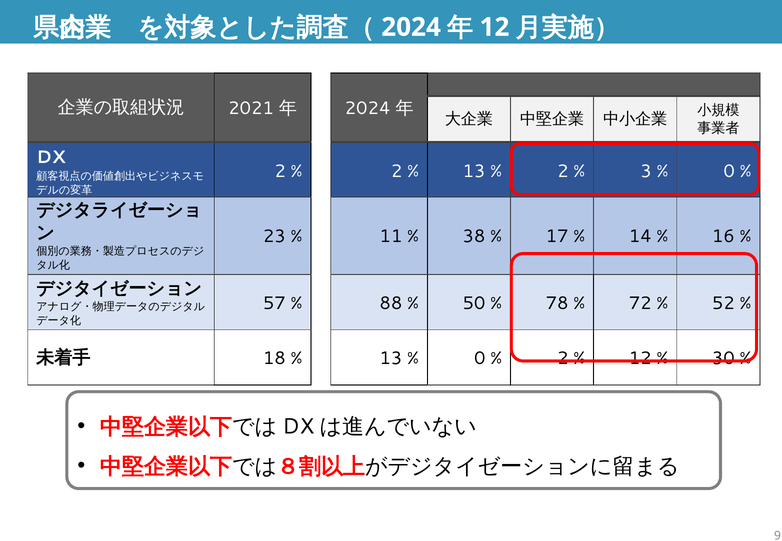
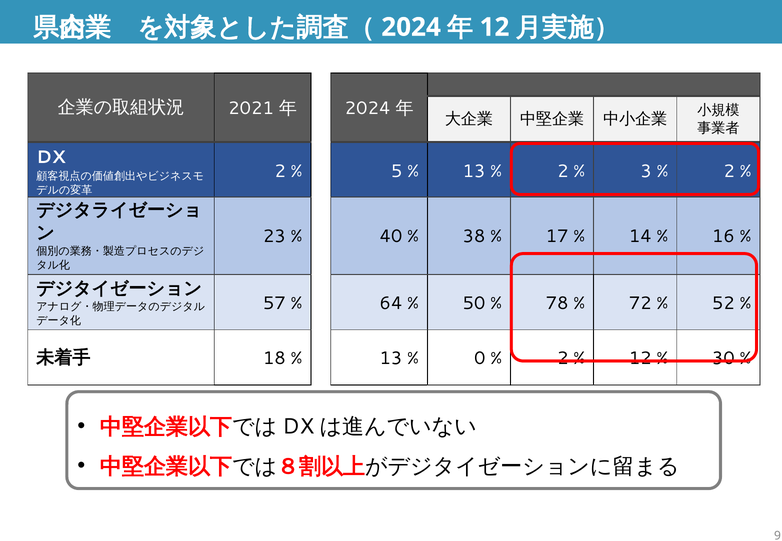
2 at (397, 171): 2 -> 5
0 at (729, 171): 0 -> 2
11: 11 -> 40
88: 88 -> 64
